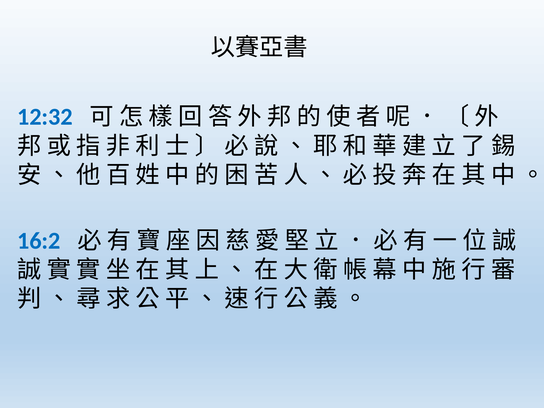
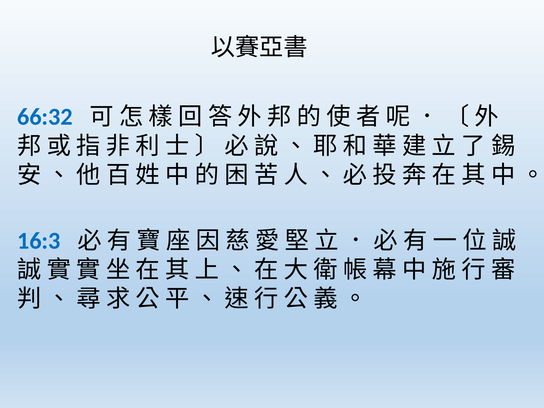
12:32: 12:32 -> 66:32
16:2: 16:2 -> 16:3
